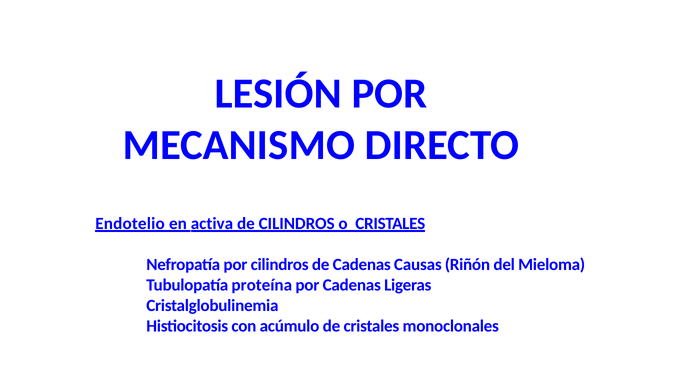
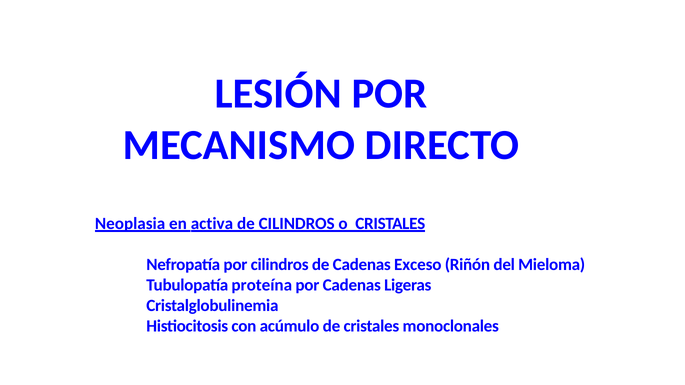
Endotelio: Endotelio -> Neoplasia
Causas: Causas -> Exceso
